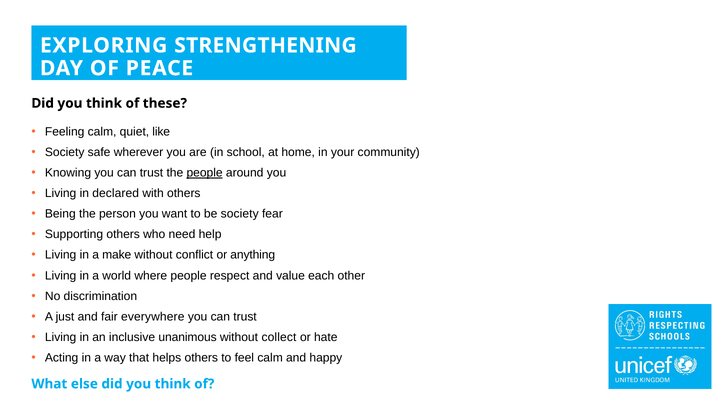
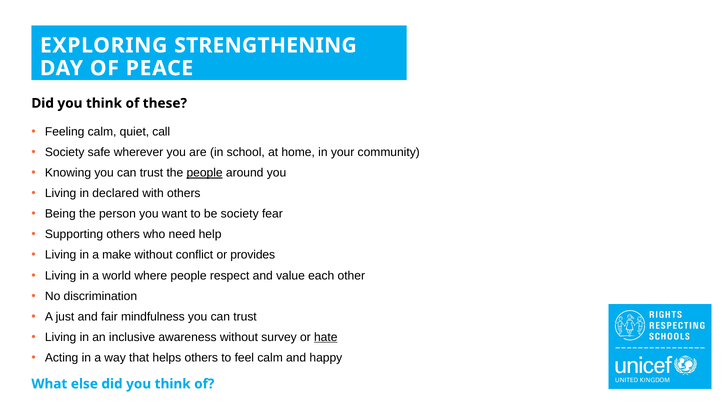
like: like -> call
anything: anything -> provides
everywhere: everywhere -> mindfulness
unanimous: unanimous -> awareness
collect: collect -> survey
hate underline: none -> present
